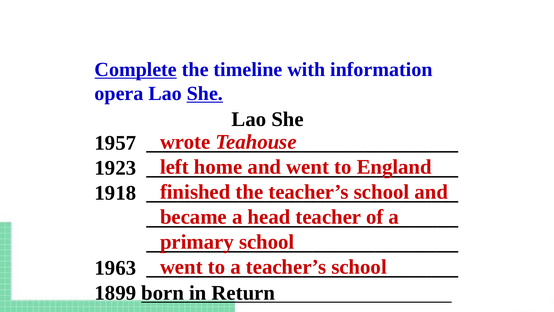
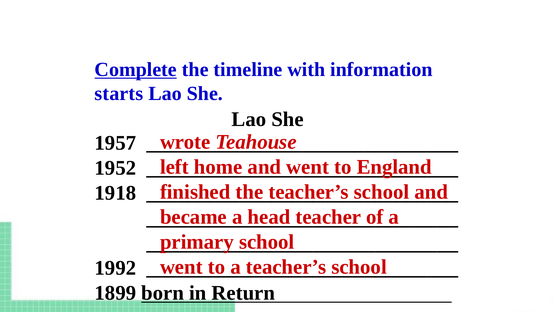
opera: opera -> starts
She at (205, 93) underline: present -> none
1923: 1923 -> 1952
1963: 1963 -> 1992
